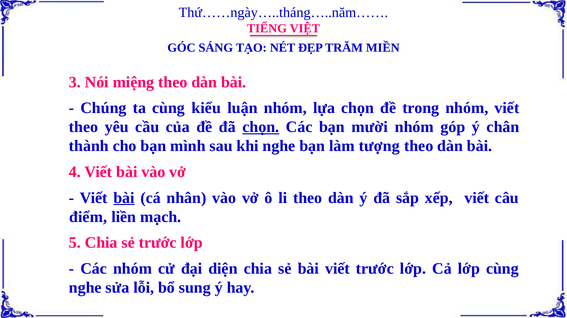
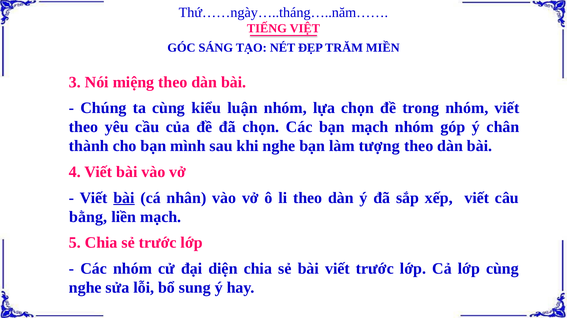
chọn at (261, 127) underline: present -> none
bạn mười: mười -> mạch
điểm: điểm -> bằng
